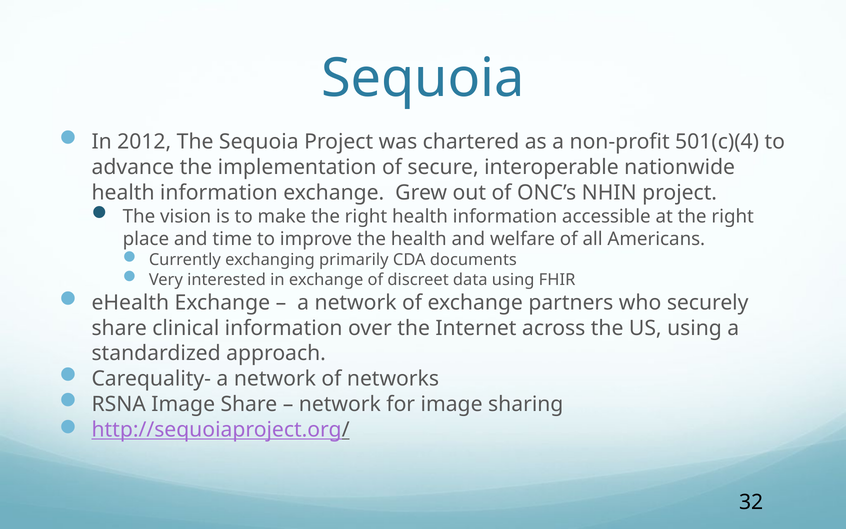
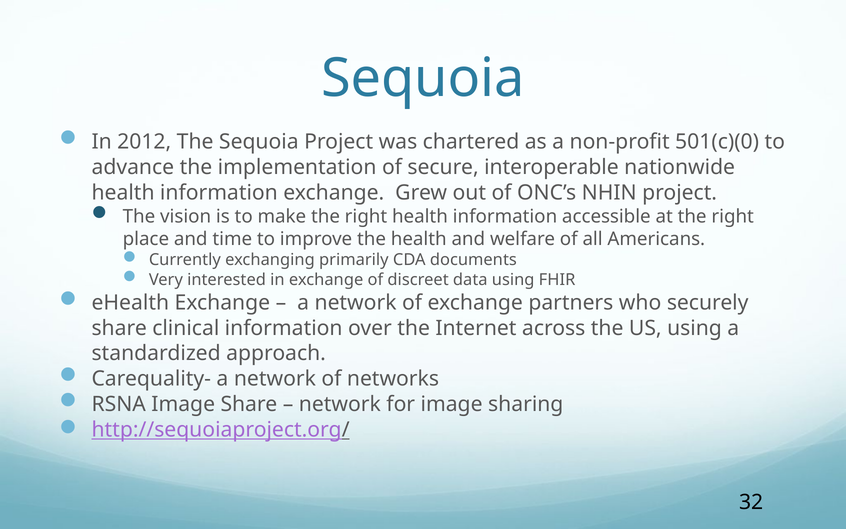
501(c)(4: 501(c)(4 -> 501(c)(0
